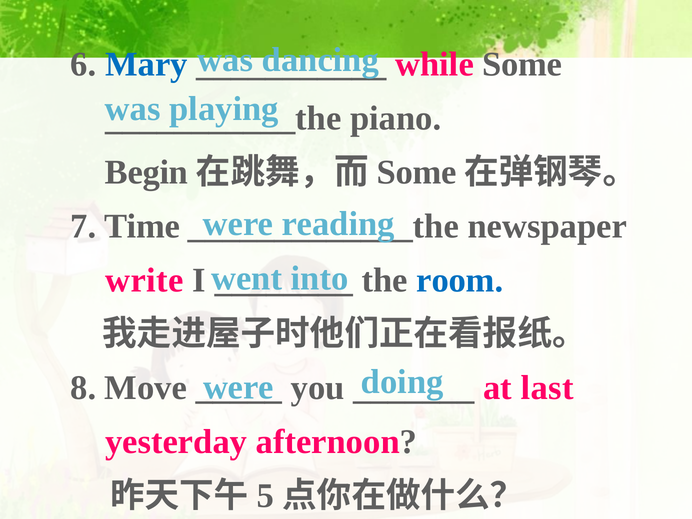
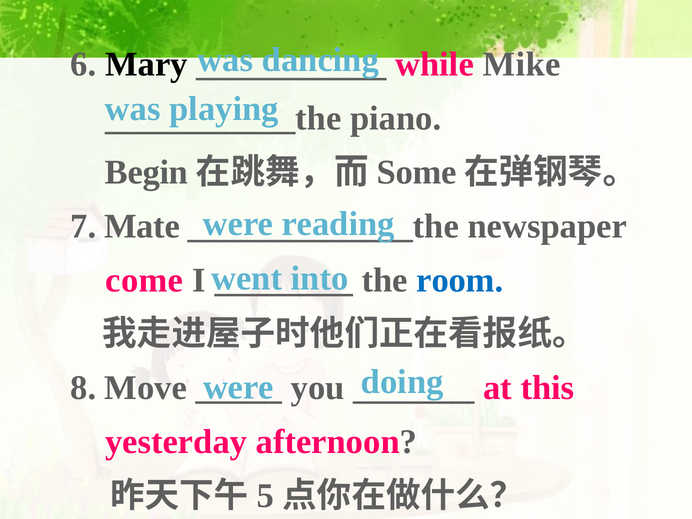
Mary colour: blue -> black
while Some: Some -> Mike
Time: Time -> Mate
write: write -> come
last: last -> this
